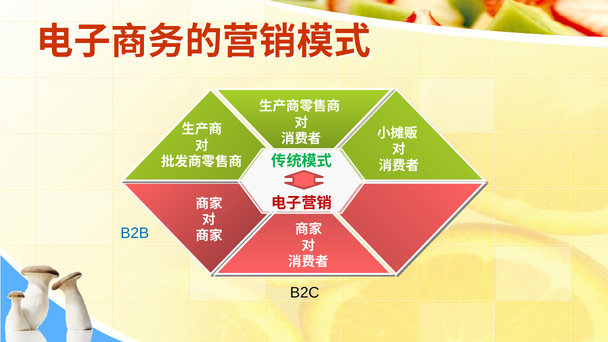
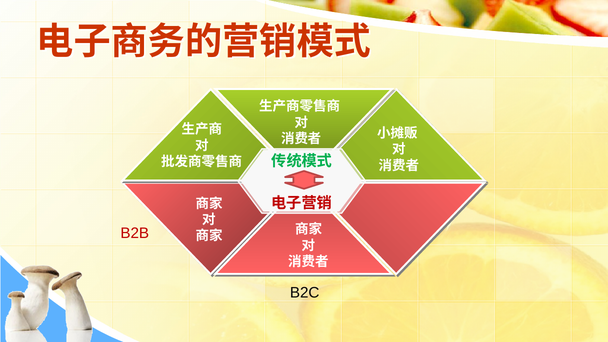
B2B colour: blue -> red
